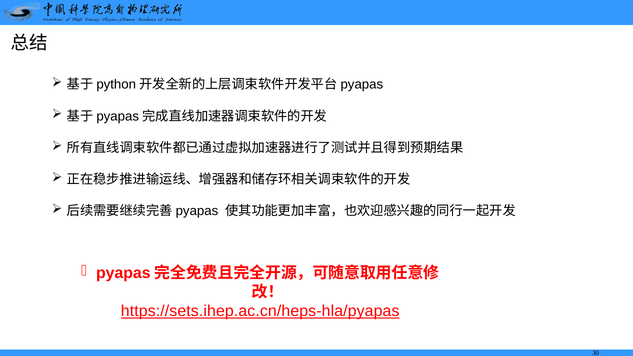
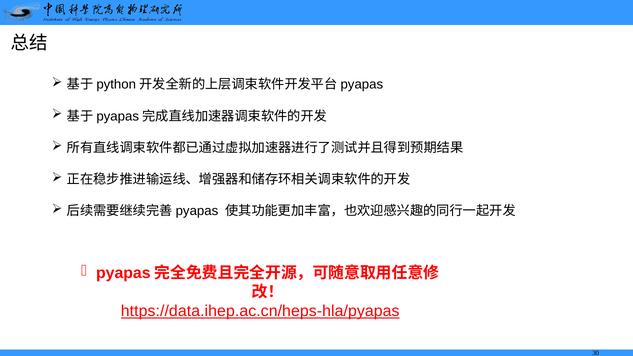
https://sets.ihep.ac.cn/heps-hla/pyapas: https://sets.ihep.ac.cn/heps-hla/pyapas -> https://data.ihep.ac.cn/heps-hla/pyapas
